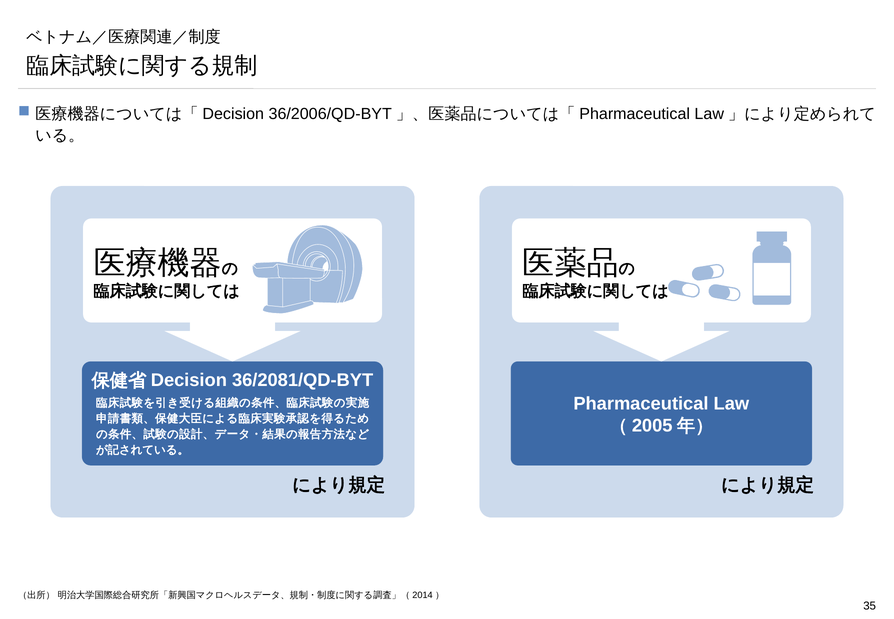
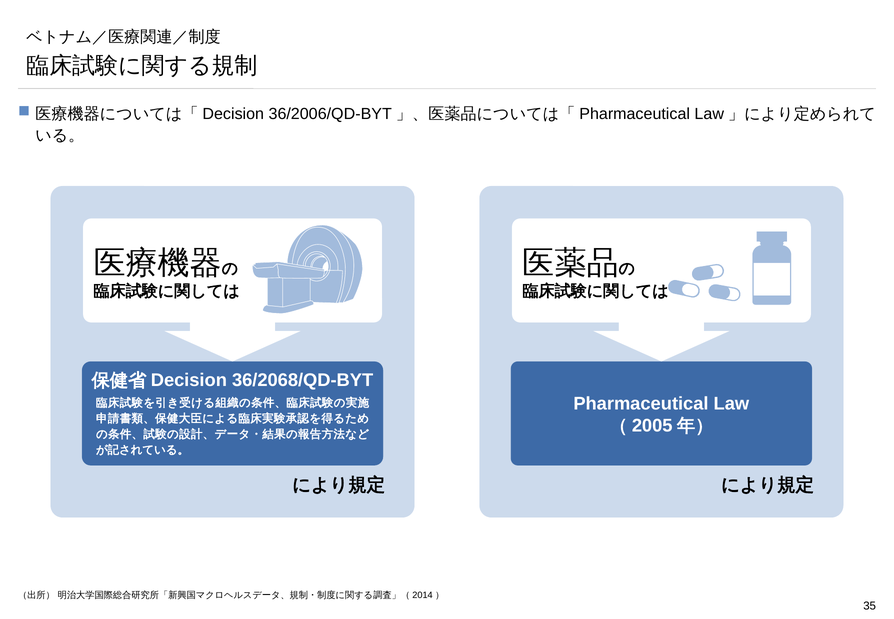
36/2081/QD-BYT: 36/2081/QD-BYT -> 36/2068/QD-BYT
